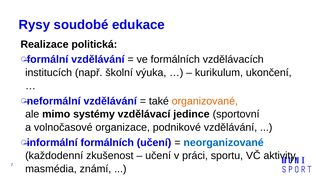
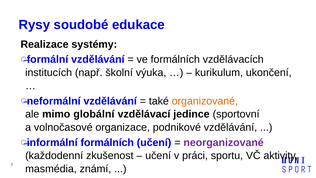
politická: politická -> systémy
systémy: systémy -> globální
neorganizované colour: blue -> purple
